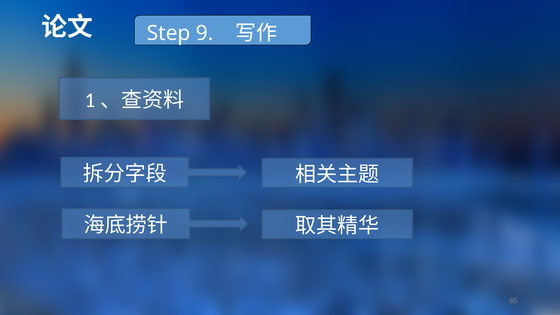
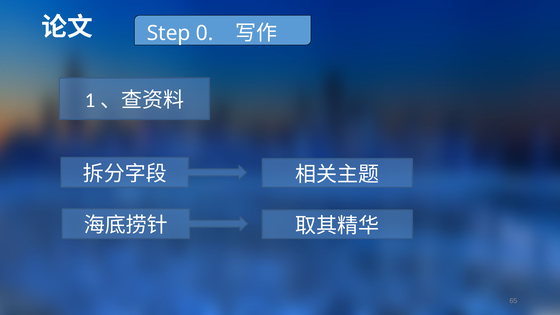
9: 9 -> 0
